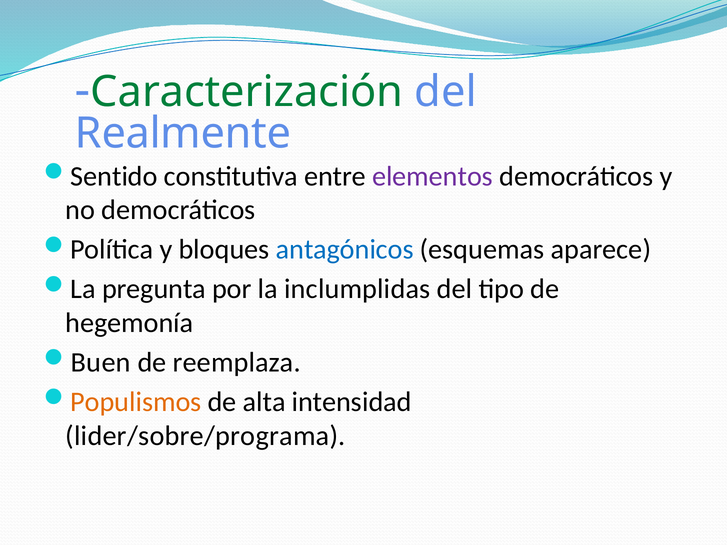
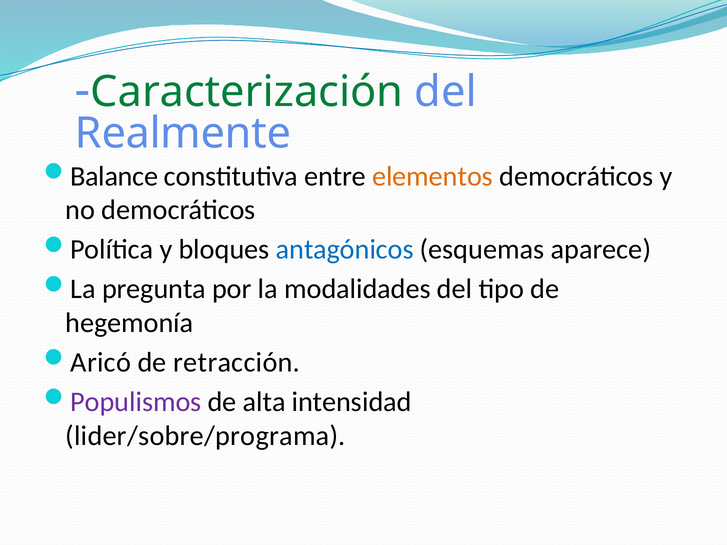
Sentido: Sentido -> Balance
elementos colour: purple -> orange
inclumplidas: inclumplidas -> modalidades
Buen: Buen -> Aricó
reemplaza: reemplaza -> retracción
Populismos colour: orange -> purple
